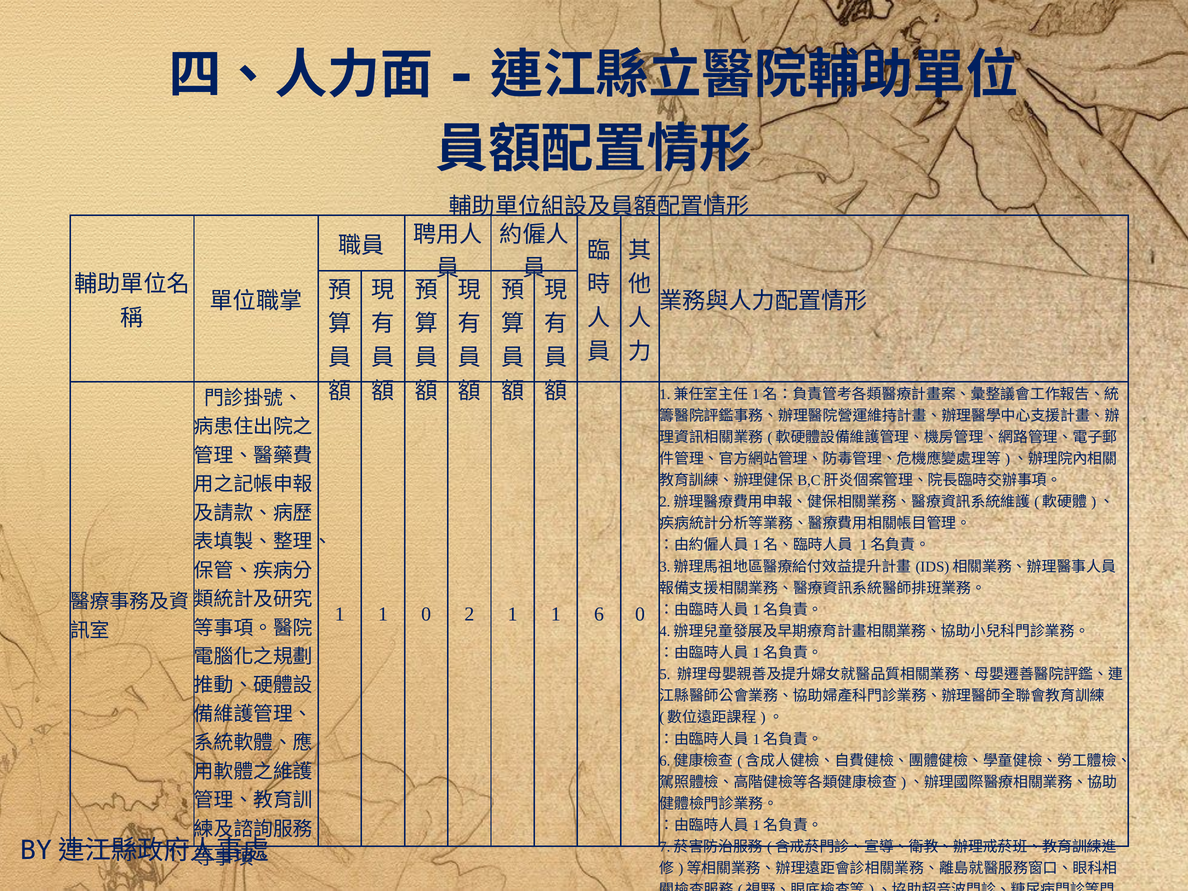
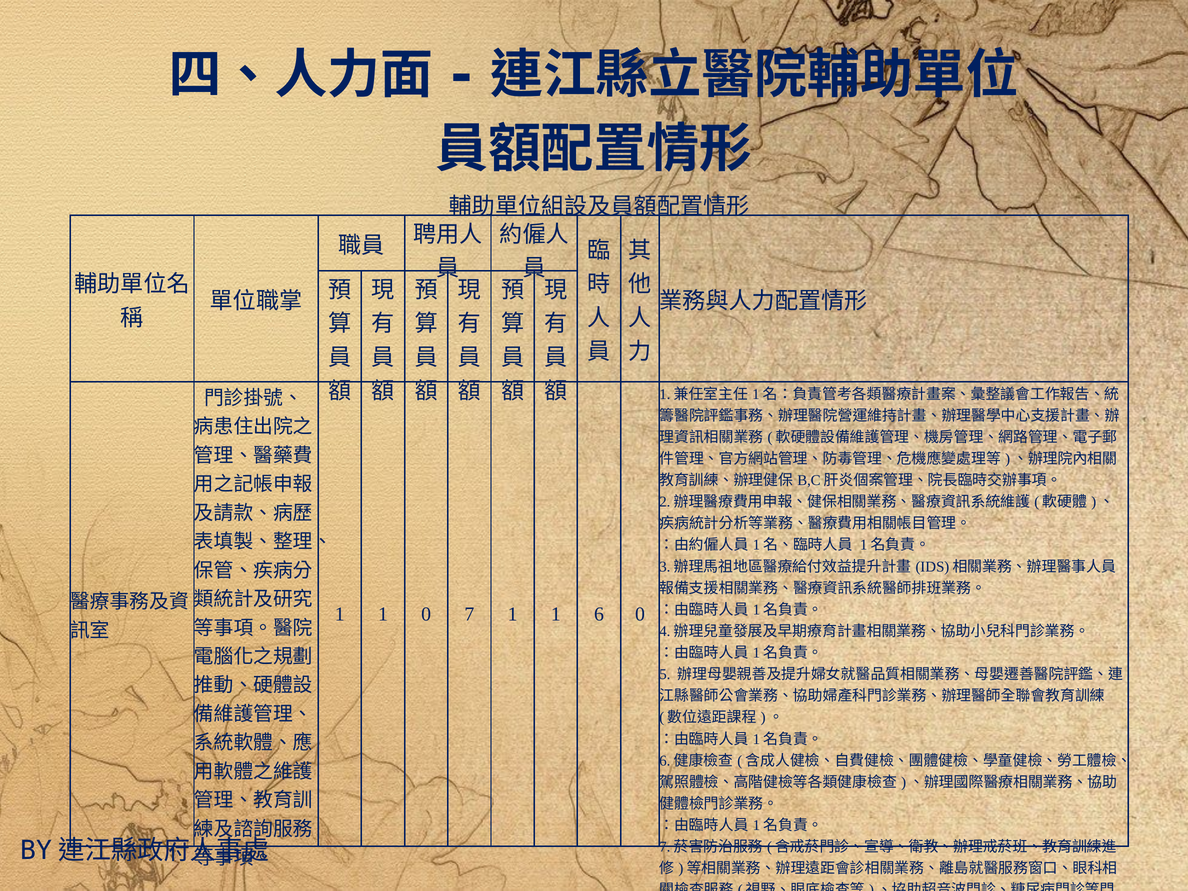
2: 2 -> 7
